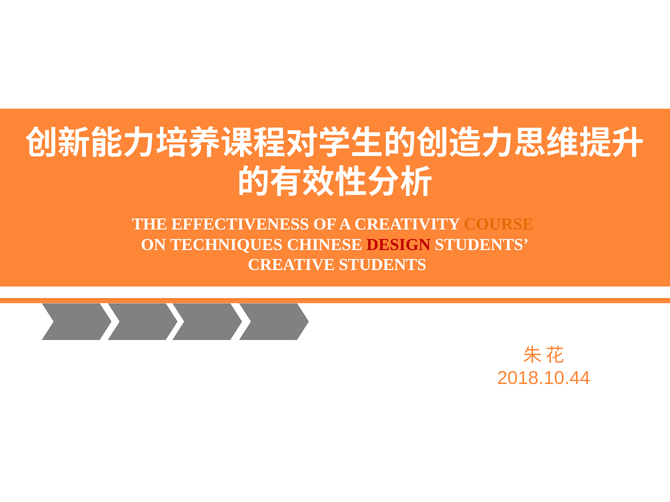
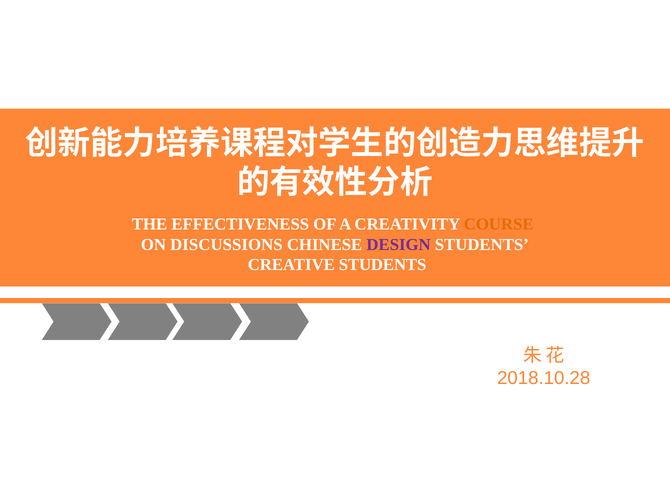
TECHNIQUES: TECHNIQUES -> DISCUSSIONS
DESIGN colour: red -> purple
2018.10.44: 2018.10.44 -> 2018.10.28
